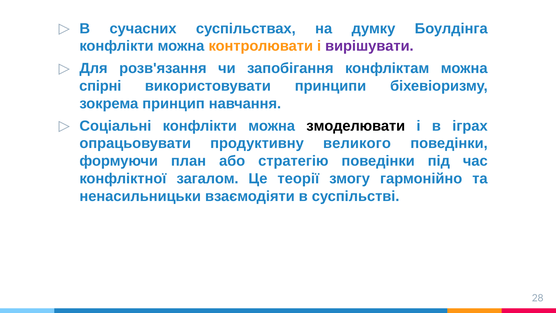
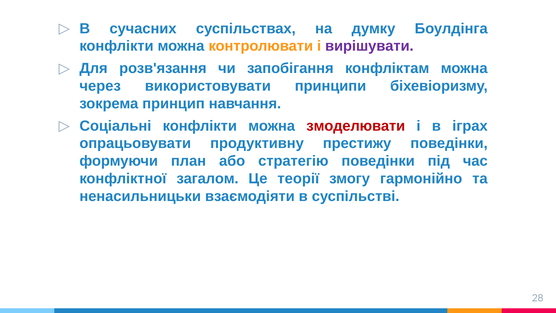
спірні: спірні -> через
змоделювати colour: black -> red
великого: великого -> престижу
